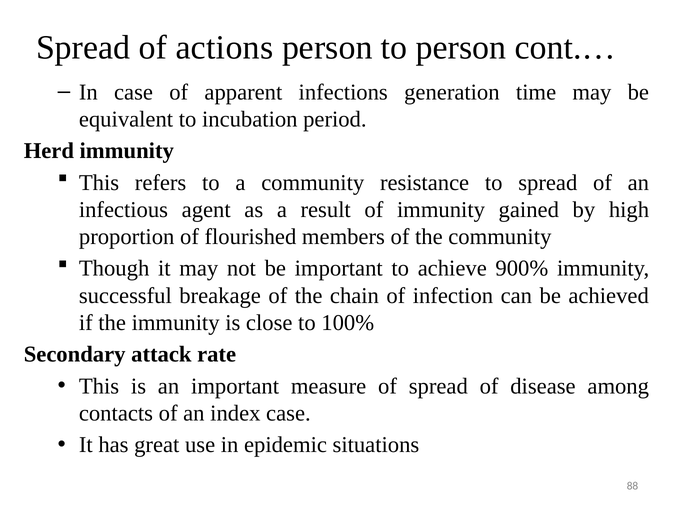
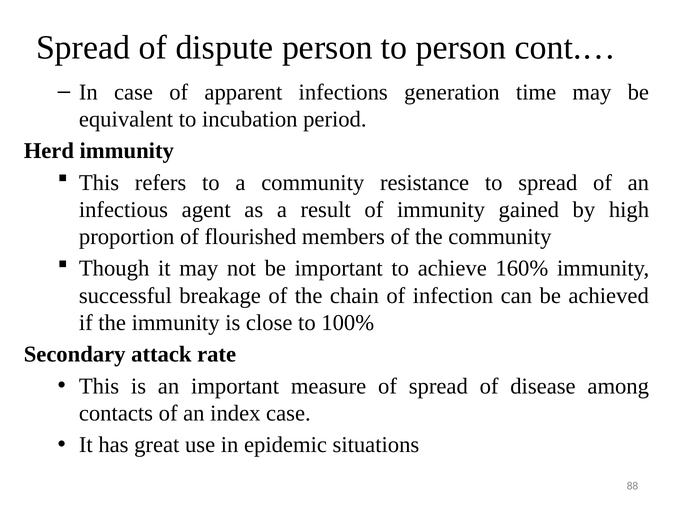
actions: actions -> dispute
900%: 900% -> 160%
